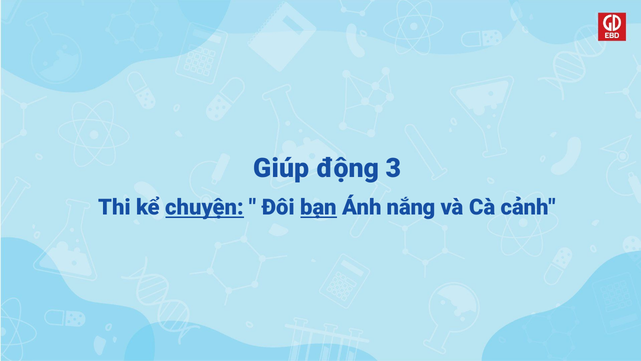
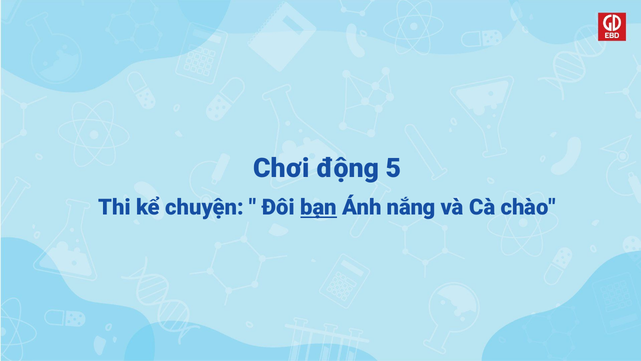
Giúp: Giúp -> Chơi
3: 3 -> 5
chuyện underline: present -> none
cảnh: cảnh -> chào
